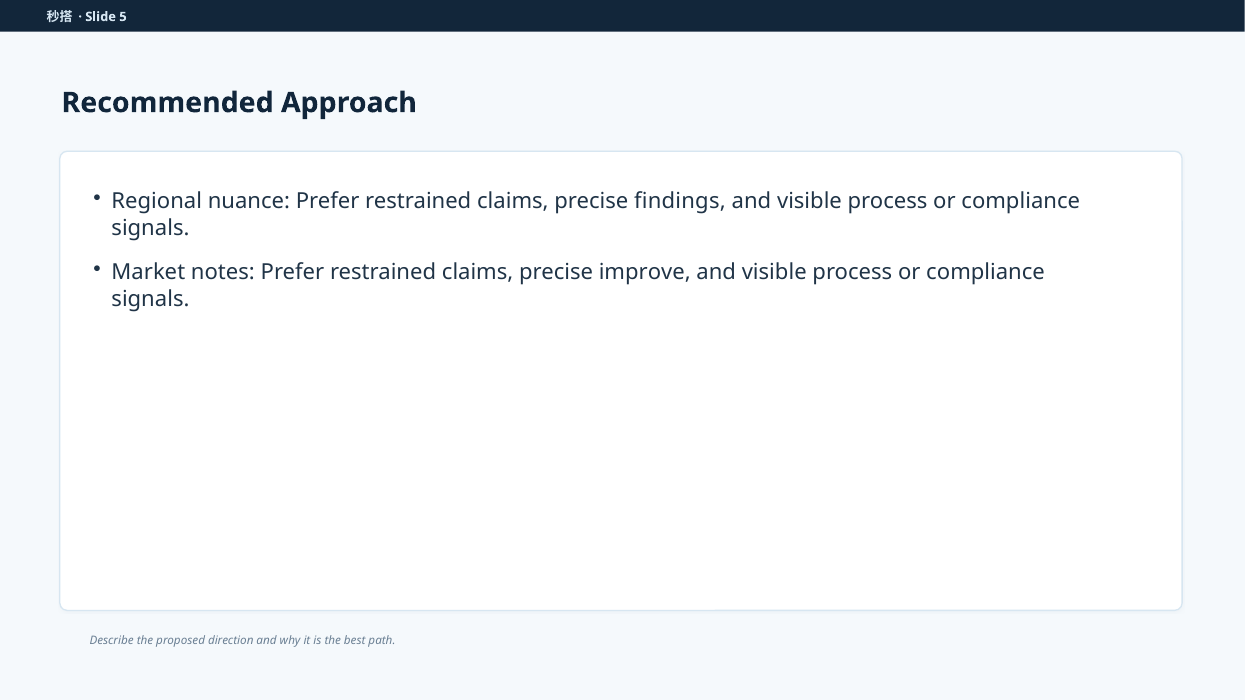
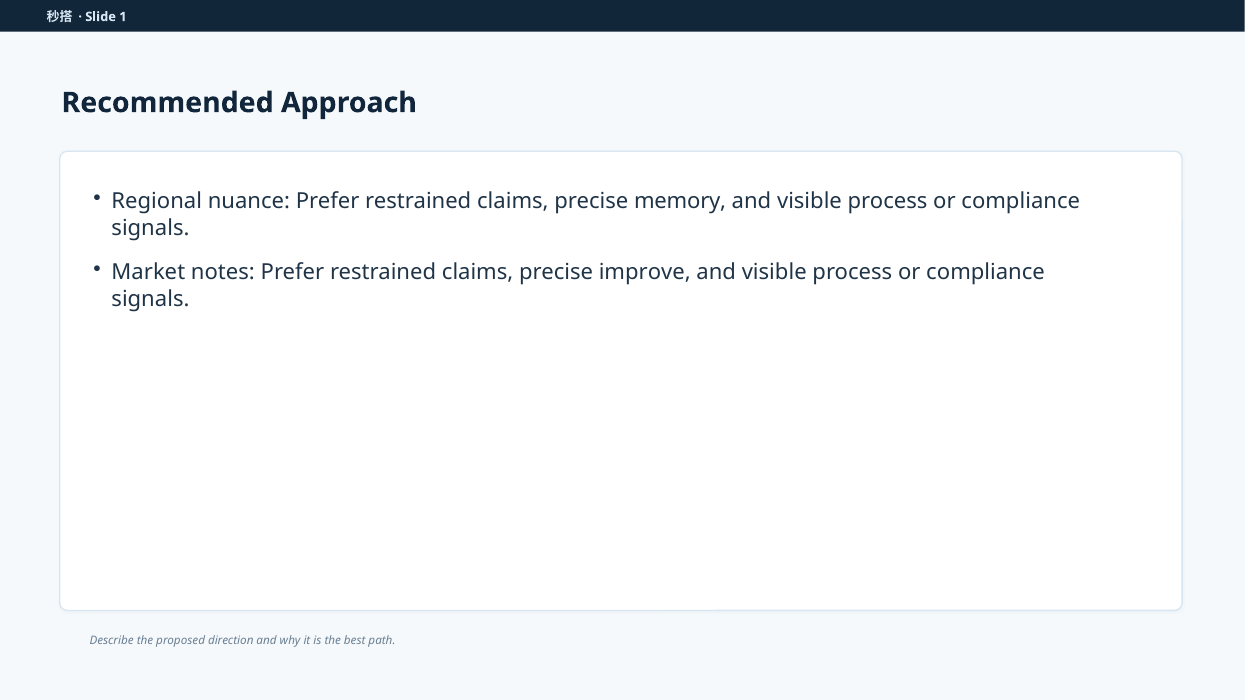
5: 5 -> 1
findings: findings -> memory
